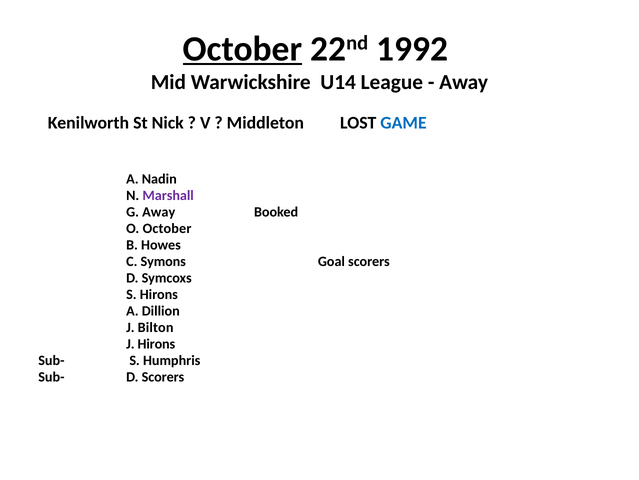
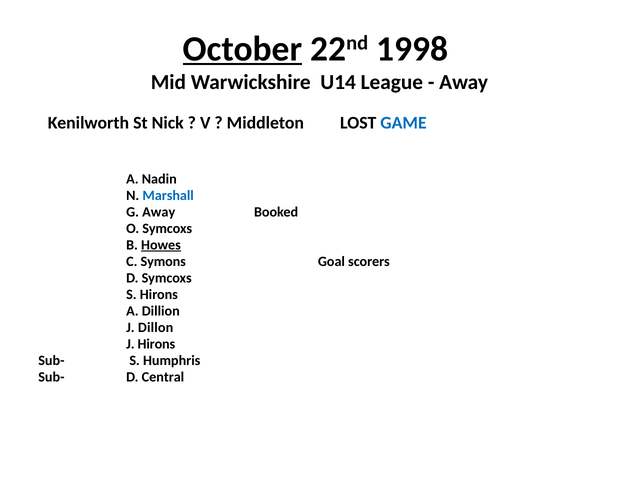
1992: 1992 -> 1998
Marshall colour: purple -> blue
O October: October -> Symcoxs
Howes underline: none -> present
Bilton: Bilton -> Dillon
D Scorers: Scorers -> Central
